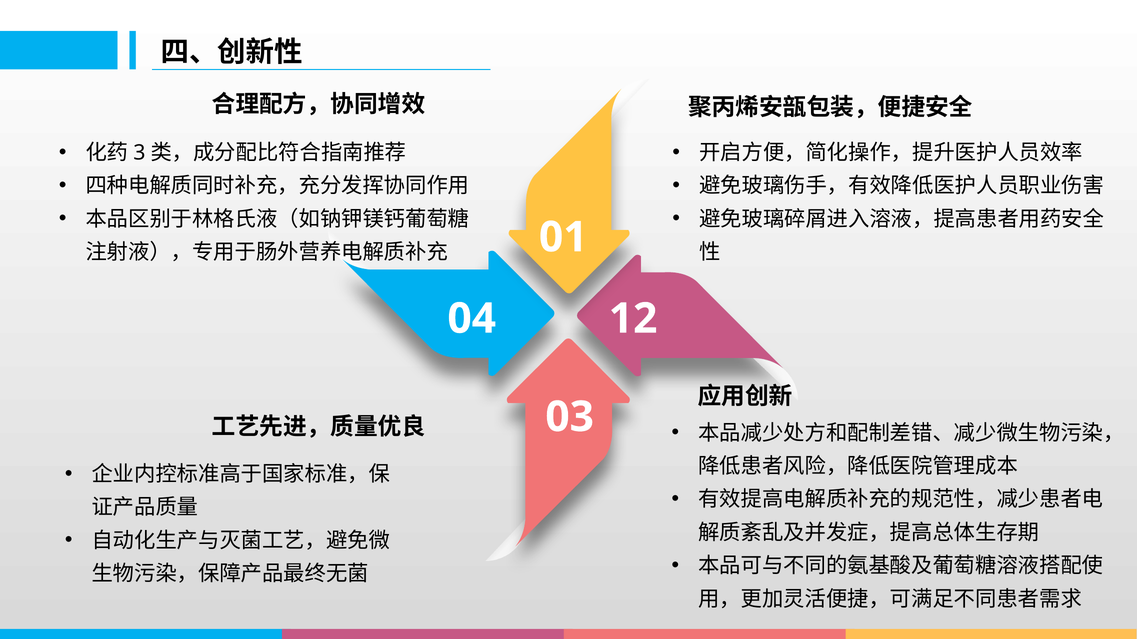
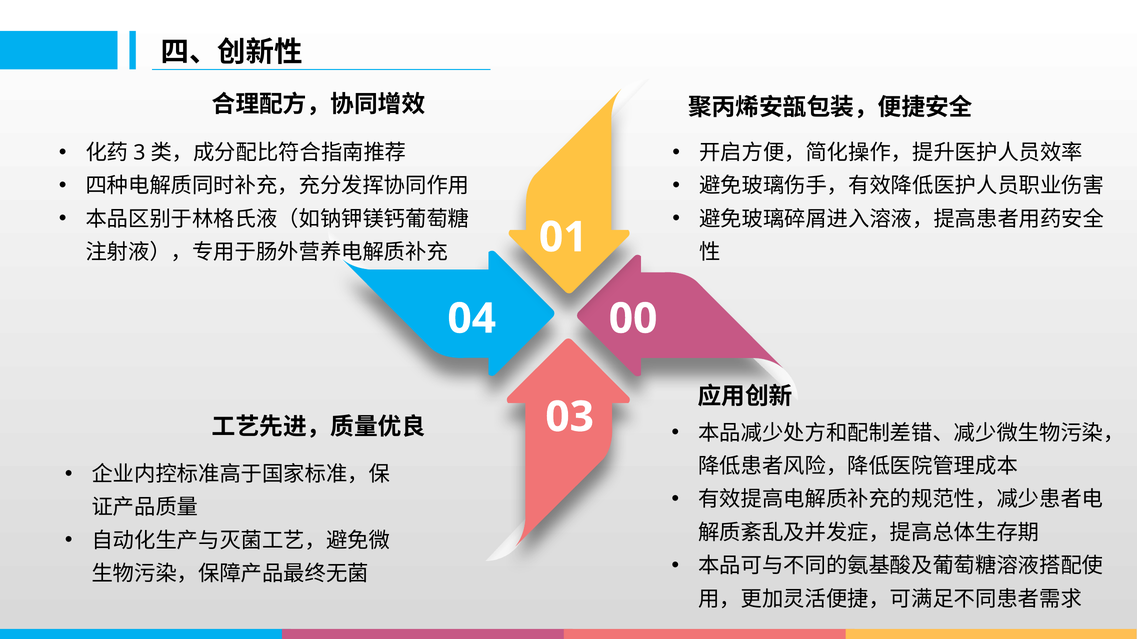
12: 12 -> 00
